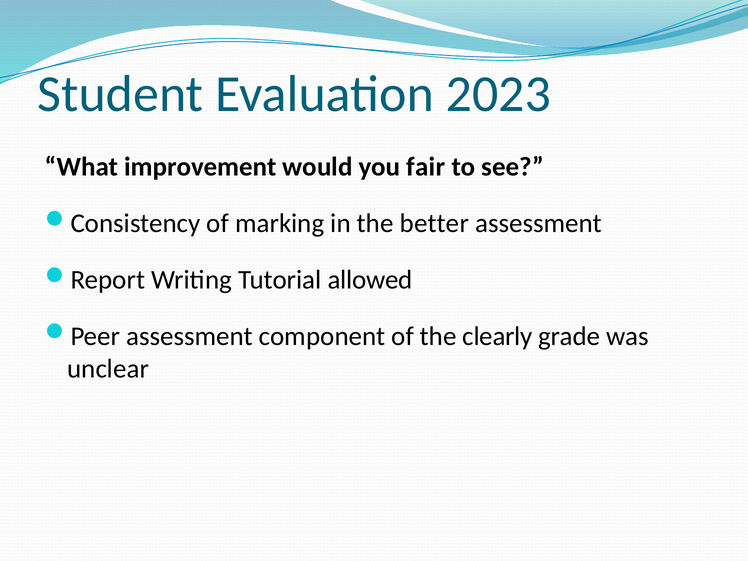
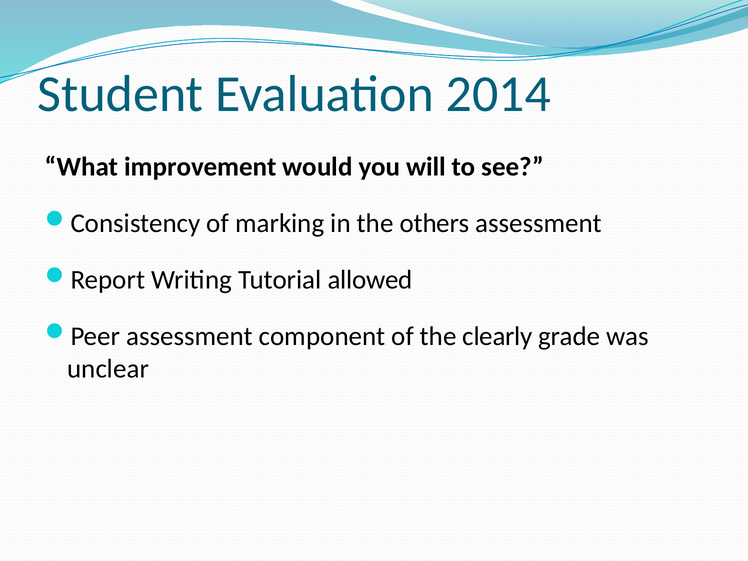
2023: 2023 -> 2014
fair: fair -> will
better: better -> others
